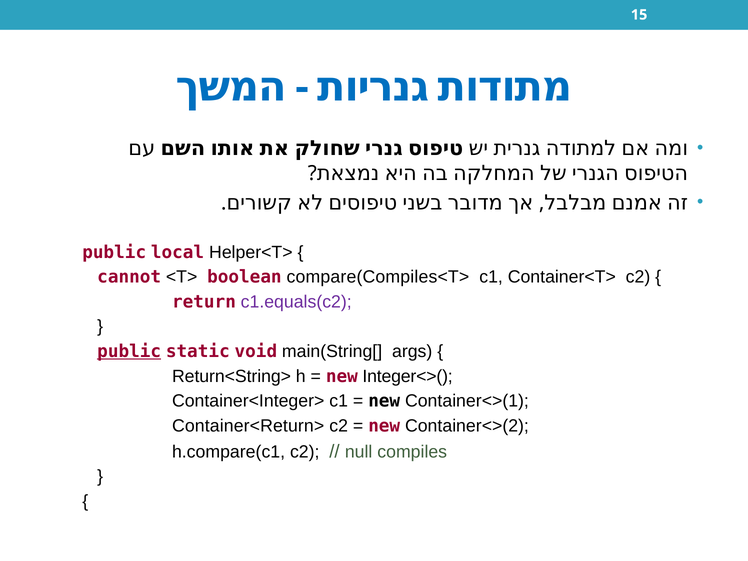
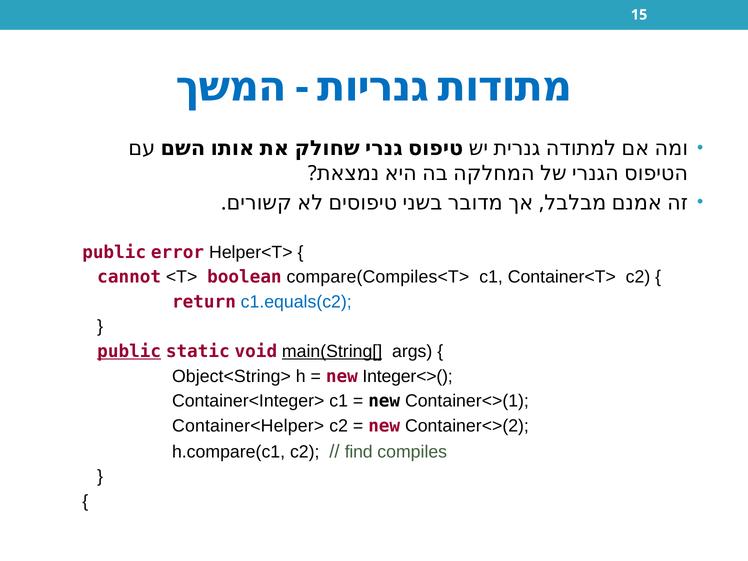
local: local -> error
c1.equals(c2 colour: purple -> blue
main(String[ underline: none -> present
Return<String>: Return<String> -> Object<String>
Container<Return>: Container<Return> -> Container<Helper>
null: null -> find
